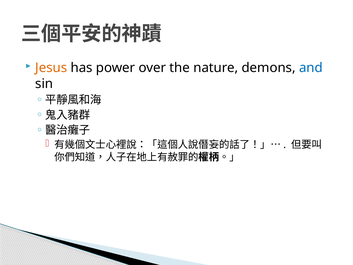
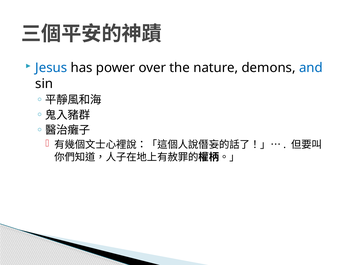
Jesus colour: orange -> blue
